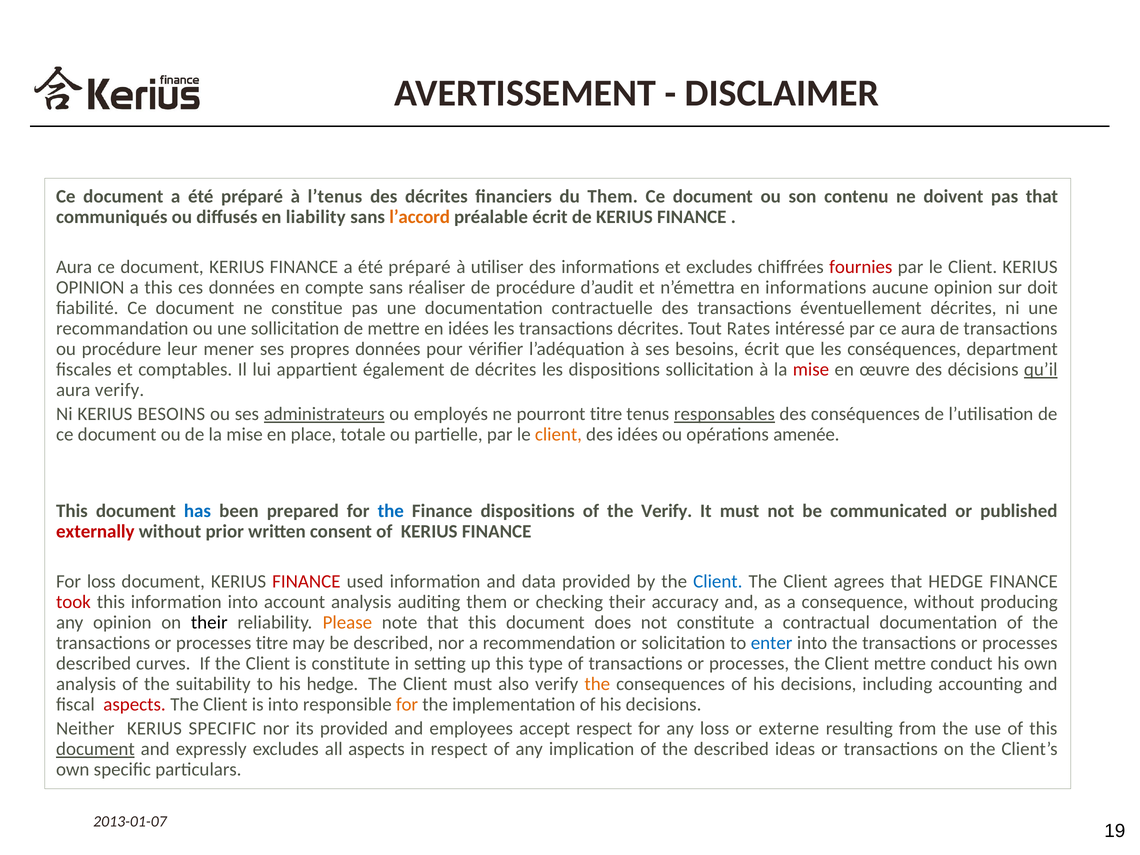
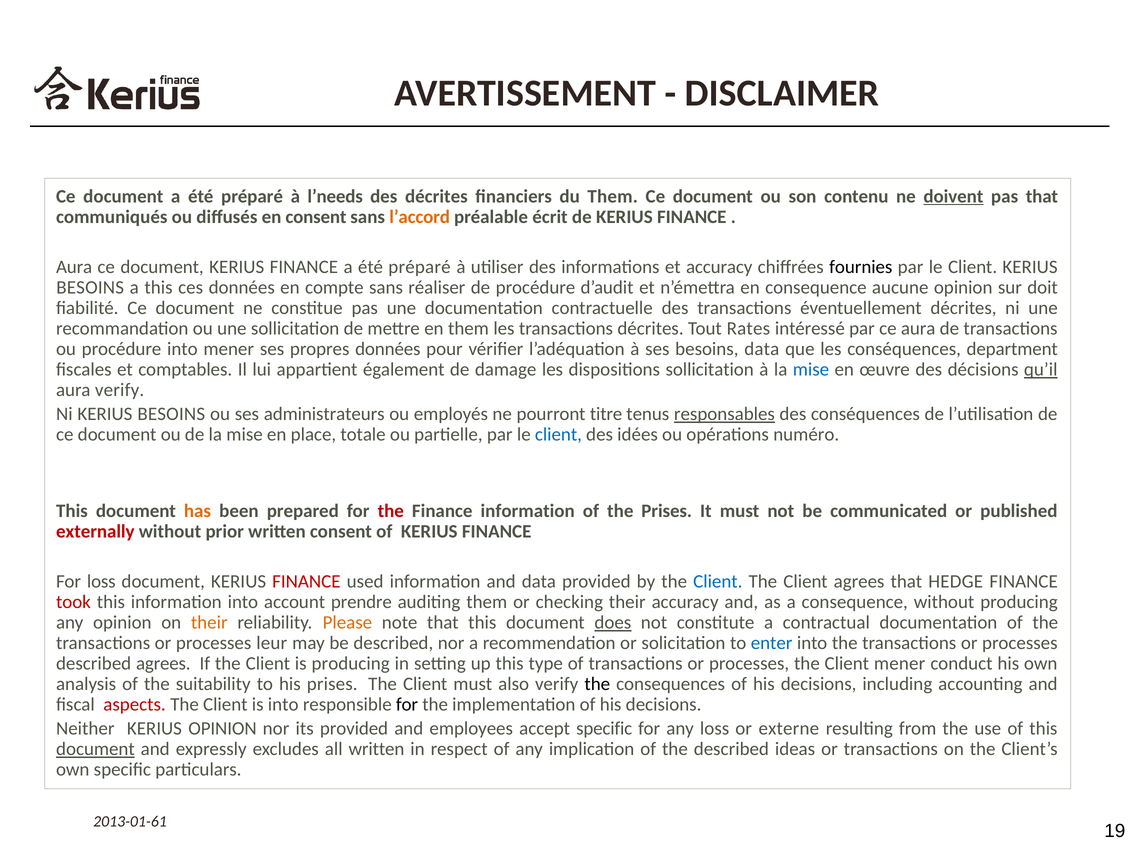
l’tenus: l’tenus -> l’needs
doivent underline: none -> present
en liability: liability -> consent
et excludes: excludes -> accuracy
fournies colour: red -> black
OPINION at (90, 288): OPINION -> BESOINS
en informations: informations -> consequence
en idées: idées -> them
procédure leur: leur -> into
besoins écrit: écrit -> data
de décrites: décrites -> damage
mise at (811, 370) colour: red -> blue
administrateurs underline: present -> none
client at (558, 435) colour: orange -> blue
amenée: amenée -> numéro
has colour: blue -> orange
the at (391, 511) colour: blue -> red
Finance dispositions: dispositions -> information
the Verify: Verify -> Prises
account analysis: analysis -> prendre
their at (209, 623) colour: black -> orange
does underline: none -> present
processes titre: titre -> leur
described curves: curves -> agrees
is constitute: constitute -> producing
Client mettre: mettre -> mener
his hedge: hedge -> prises
the at (597, 684) colour: orange -> black
for at (407, 705) colour: orange -> black
KERIUS SPECIFIC: SPECIFIC -> OPINION
accept respect: respect -> specific
all aspects: aspects -> written
2013-01-07: 2013-01-07 -> 2013-01-61
